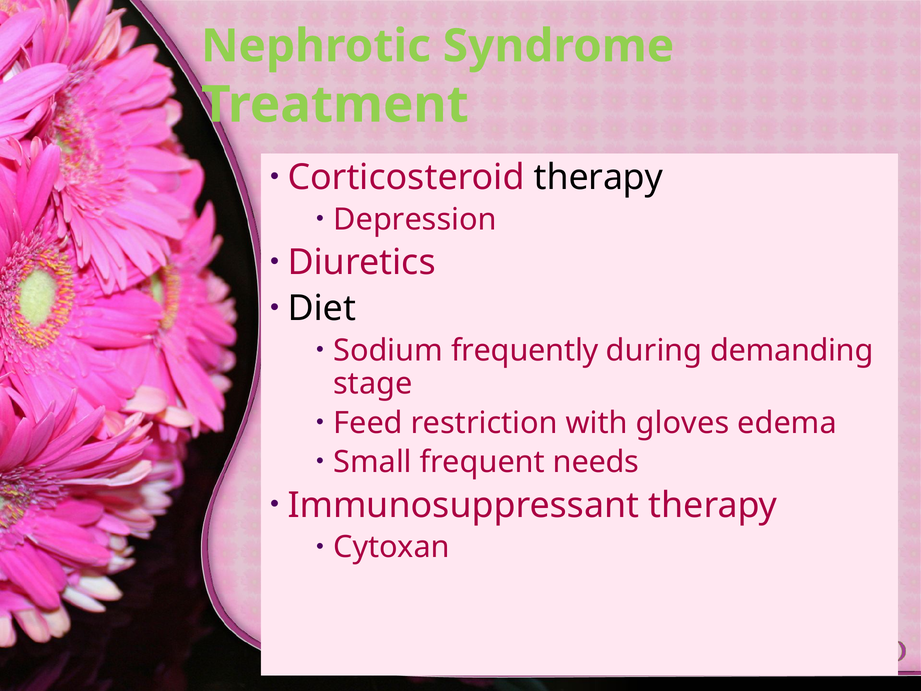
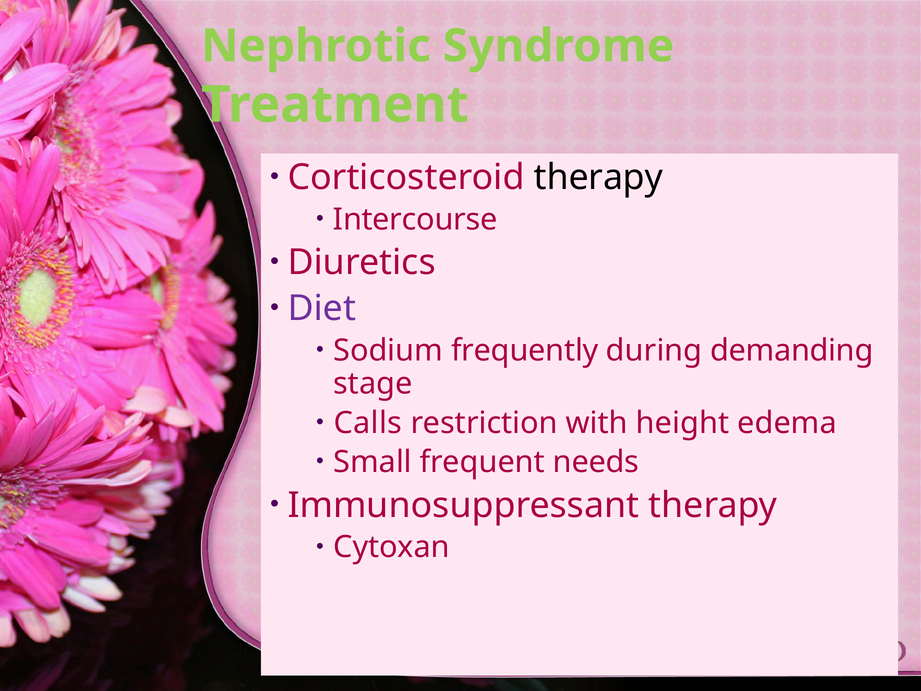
Depression: Depression -> Intercourse
Diet colour: black -> purple
Feed: Feed -> Calls
gloves: gloves -> height
